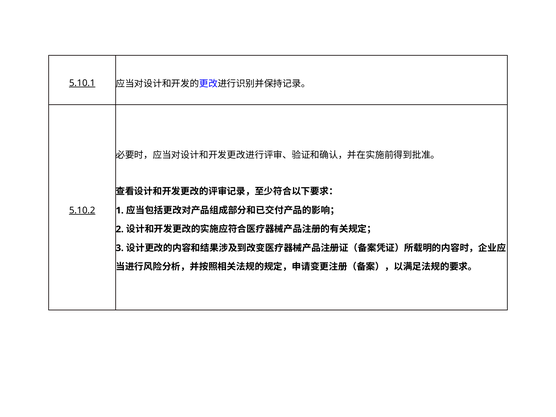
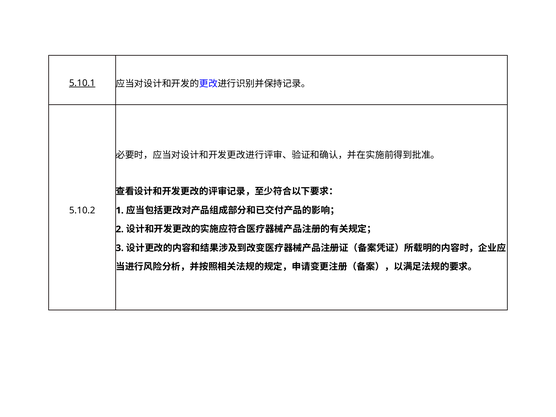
5.10.2 underline: present -> none
